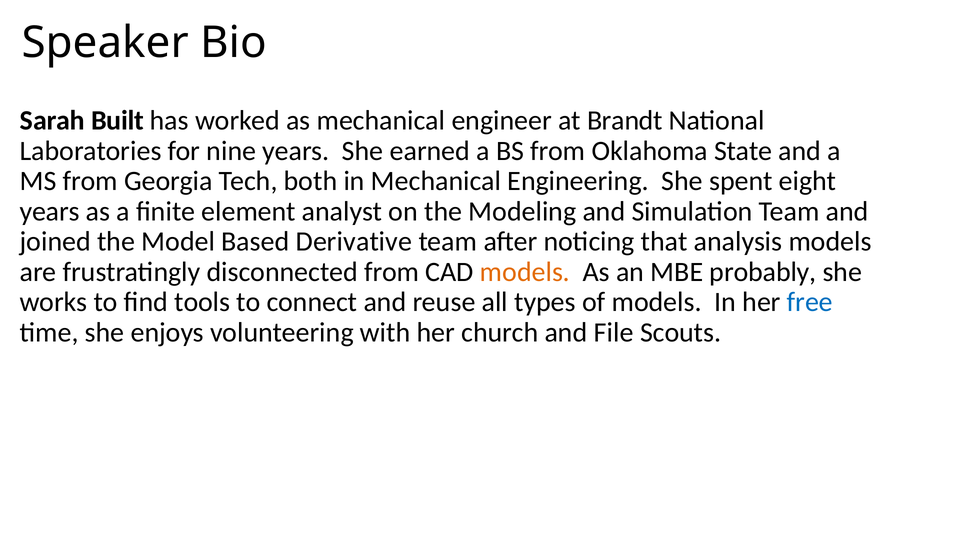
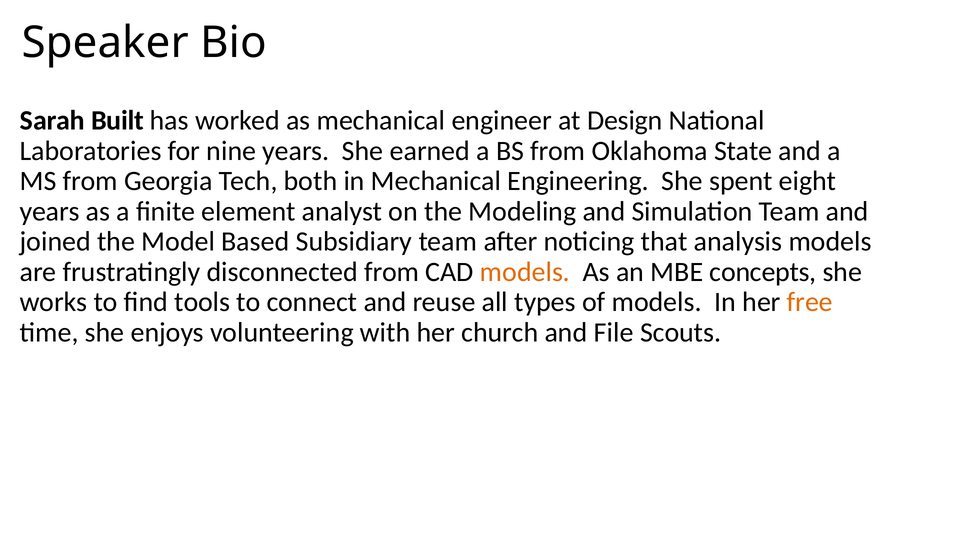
Brandt: Brandt -> Design
Derivative: Derivative -> Subsidiary
probably: probably -> concepts
free colour: blue -> orange
